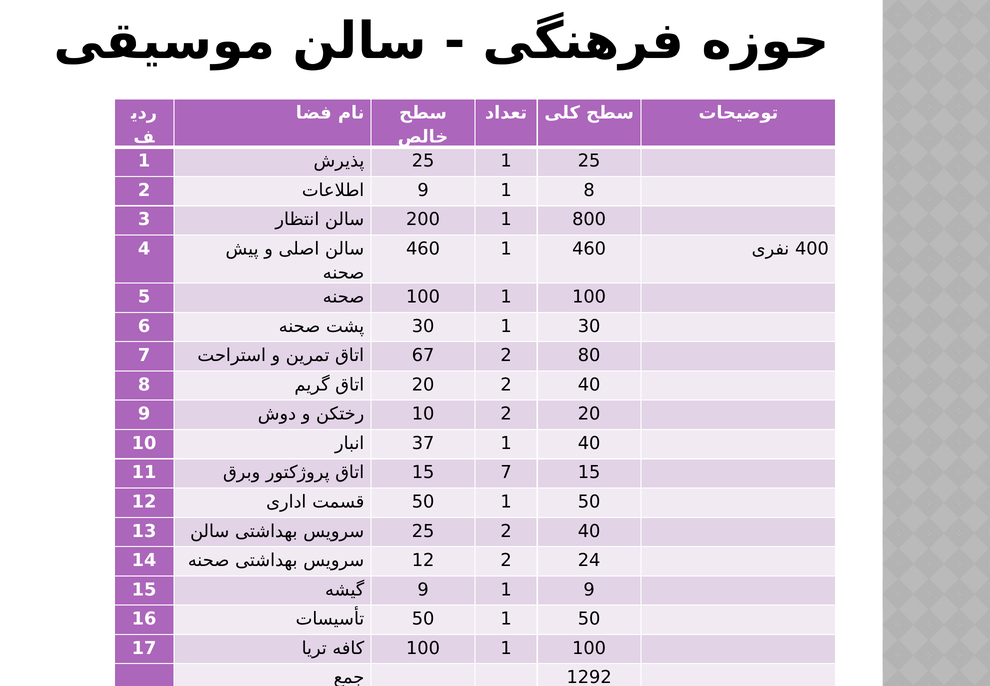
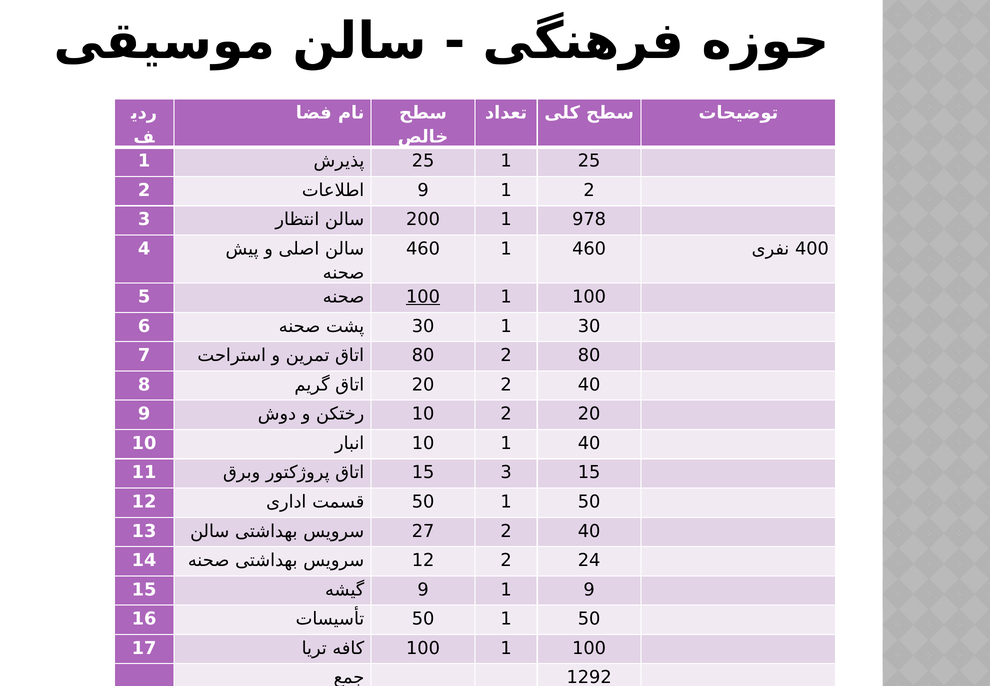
1 8: 8 -> 2
800: 800 -> 978
100 at (423, 297) underline: none -> present
67 at (423, 355): 67 -> 80
37 at (423, 443): 37 -> 10
15 7: 7 -> 3
25 at (423, 531): 25 -> 27
